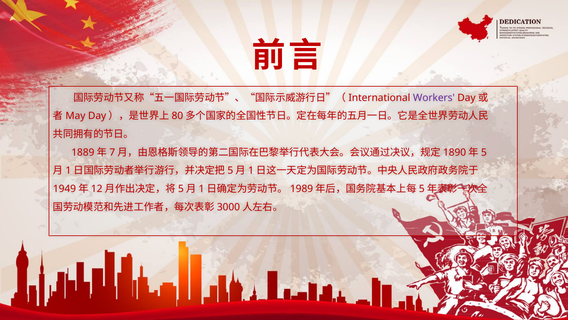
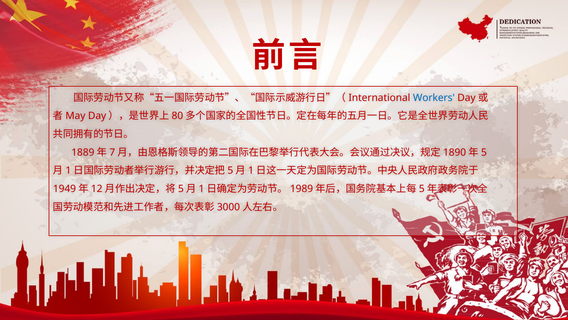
Workers colour: purple -> blue
